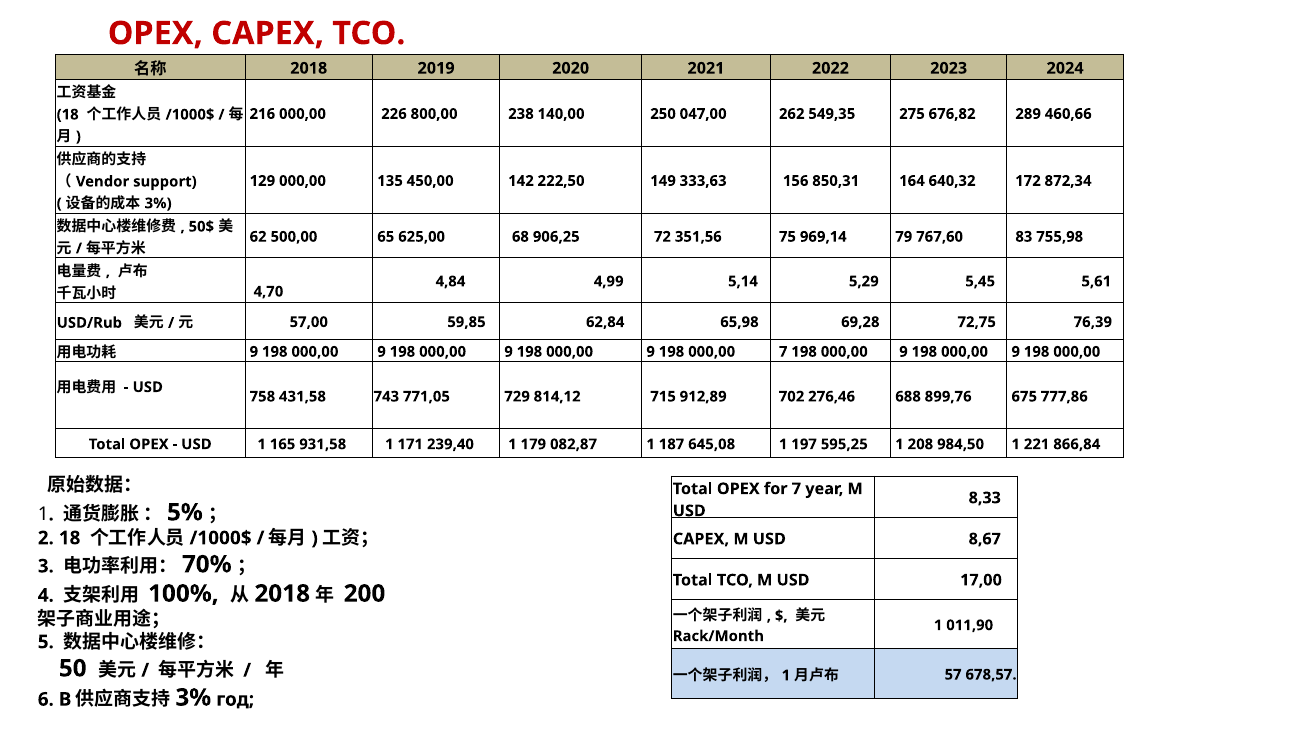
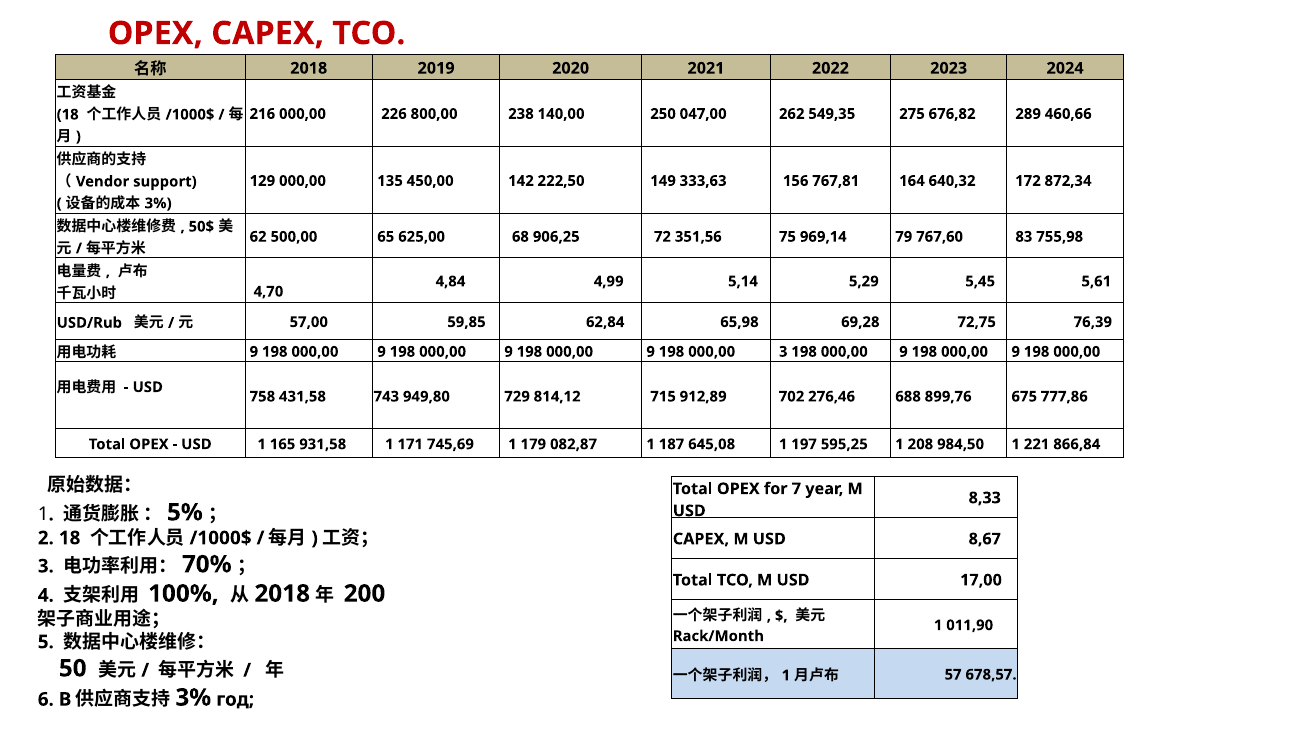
850,31: 850,31 -> 767,81
000,00 7: 7 -> 3
771,05: 771,05 -> 949,80
239,40: 239,40 -> 745,69
